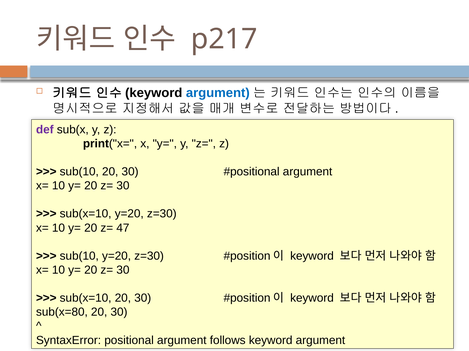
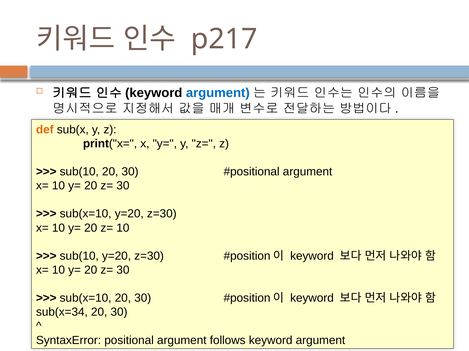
def colour: purple -> orange
z= 47: 47 -> 10
sub(x=80: sub(x=80 -> sub(x=34
